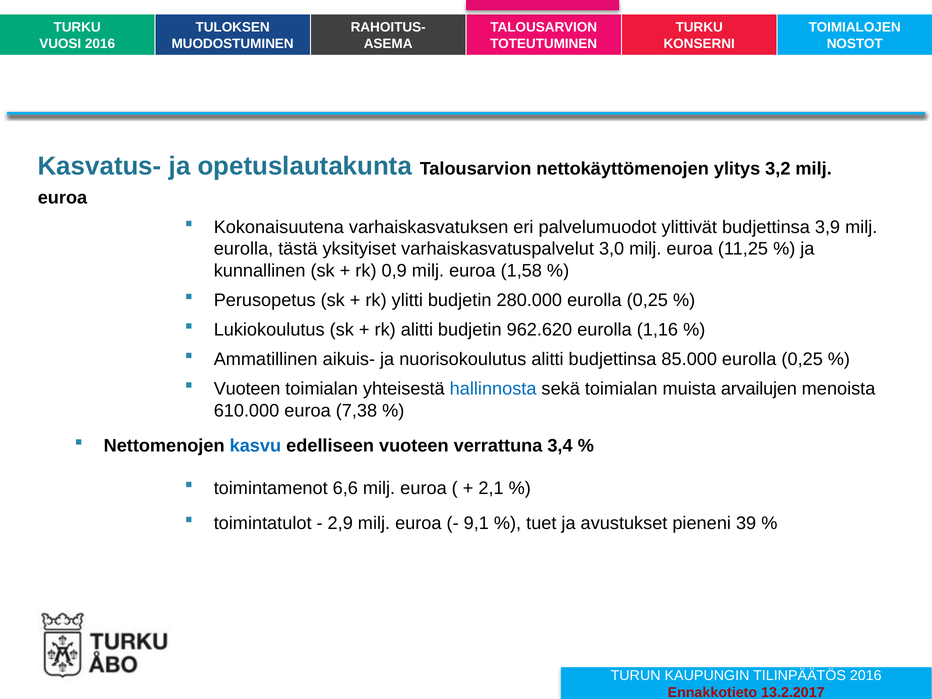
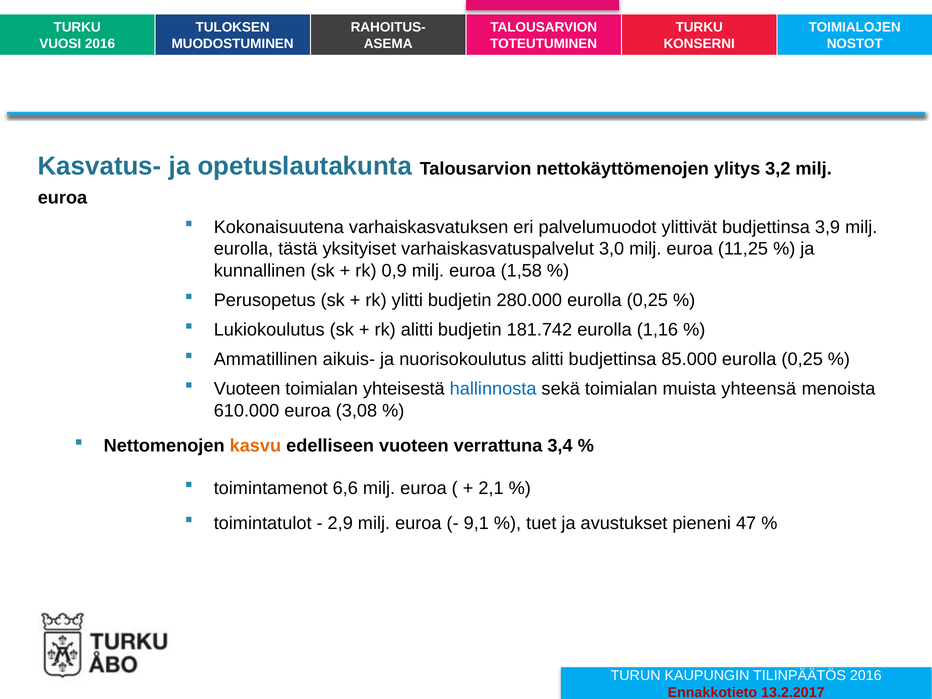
962.620: 962.620 -> 181.742
arvailujen: arvailujen -> yhteensä
7,38: 7,38 -> 3,08
kasvu colour: blue -> orange
39: 39 -> 47
